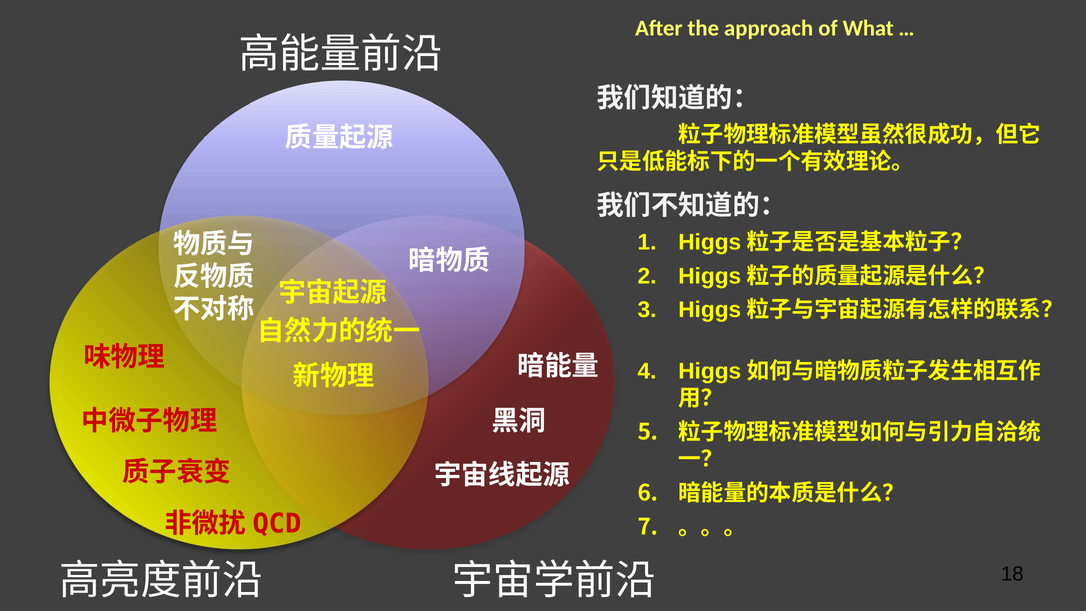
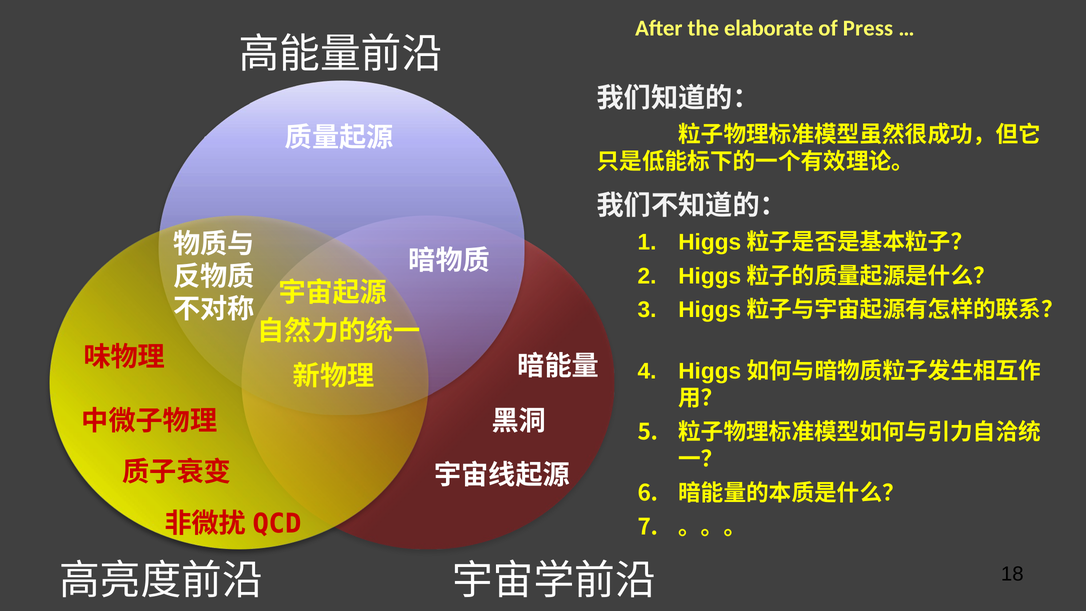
approach: approach -> elaborate
What: What -> Press
